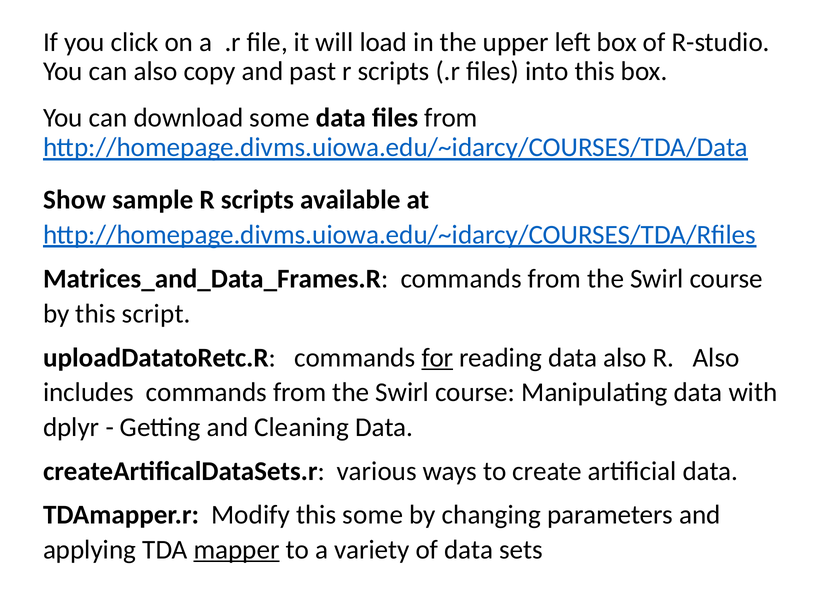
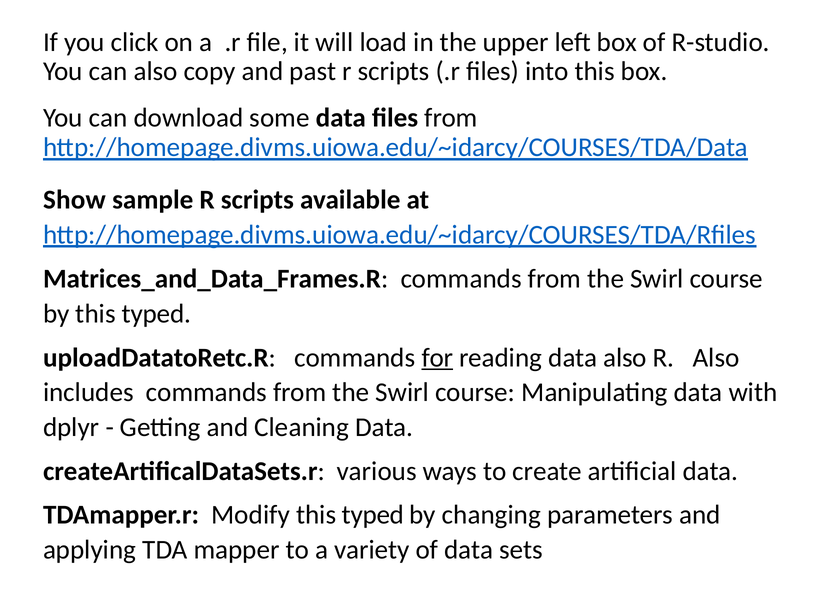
by this script: script -> typed
Modify this some: some -> typed
mapper underline: present -> none
